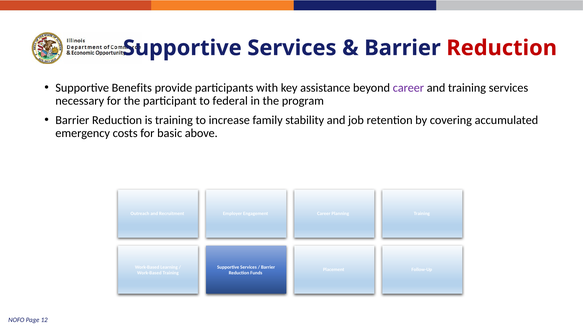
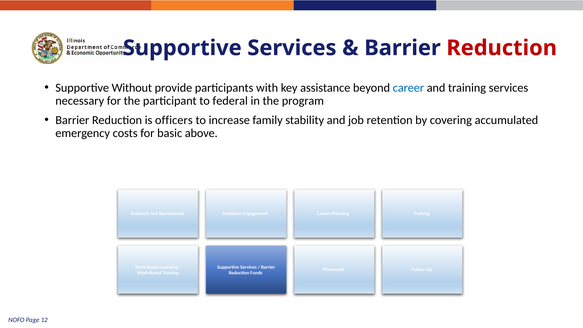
Benefits: Benefits -> Without
career at (408, 88) colour: purple -> blue
is training: training -> officers
